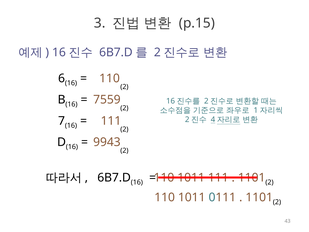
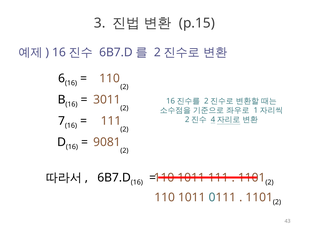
7559: 7559 -> 3011
9943: 9943 -> 9081
